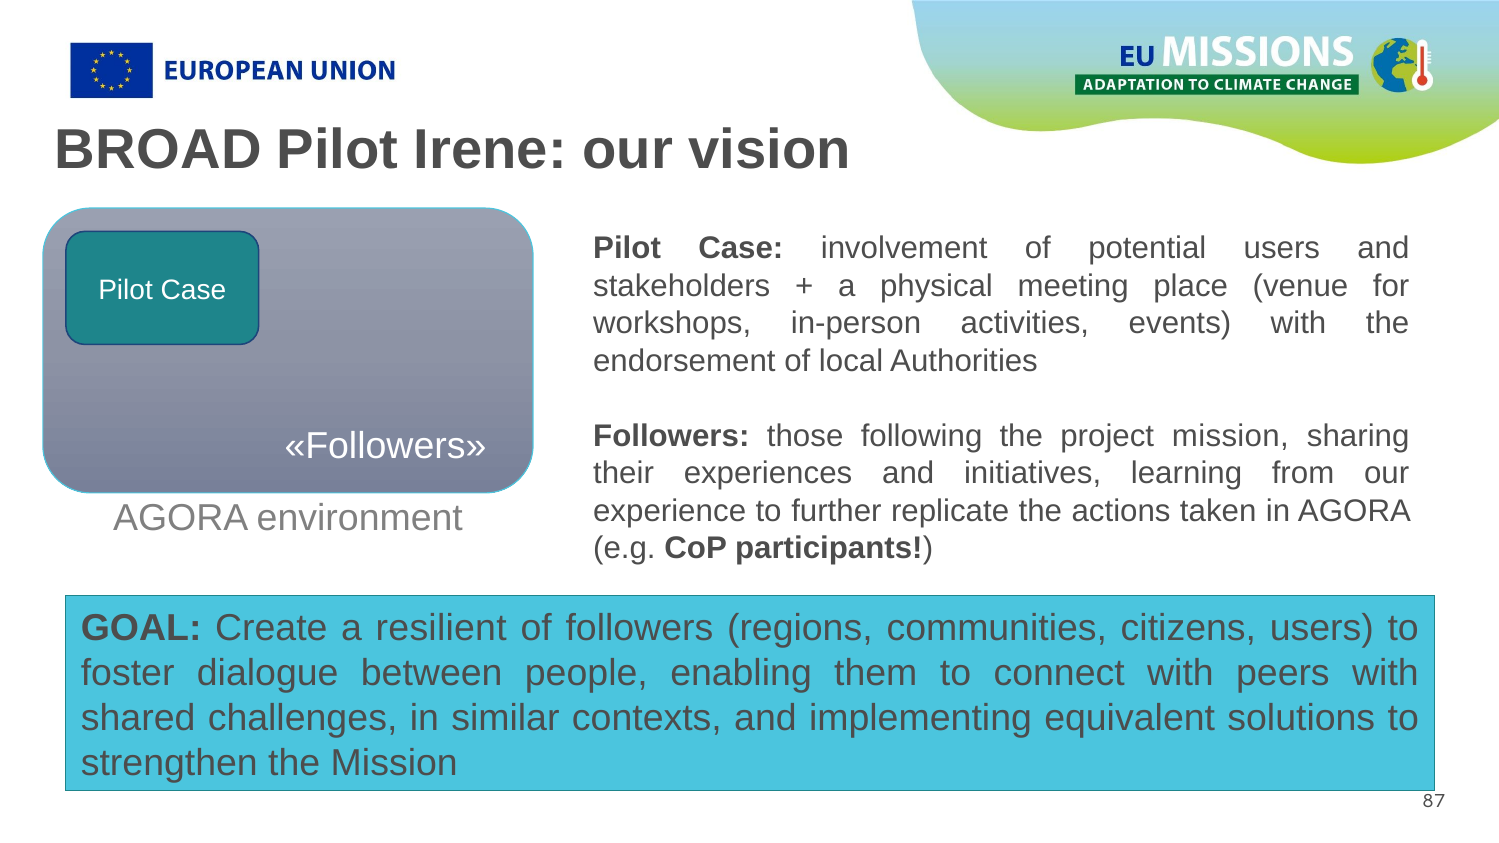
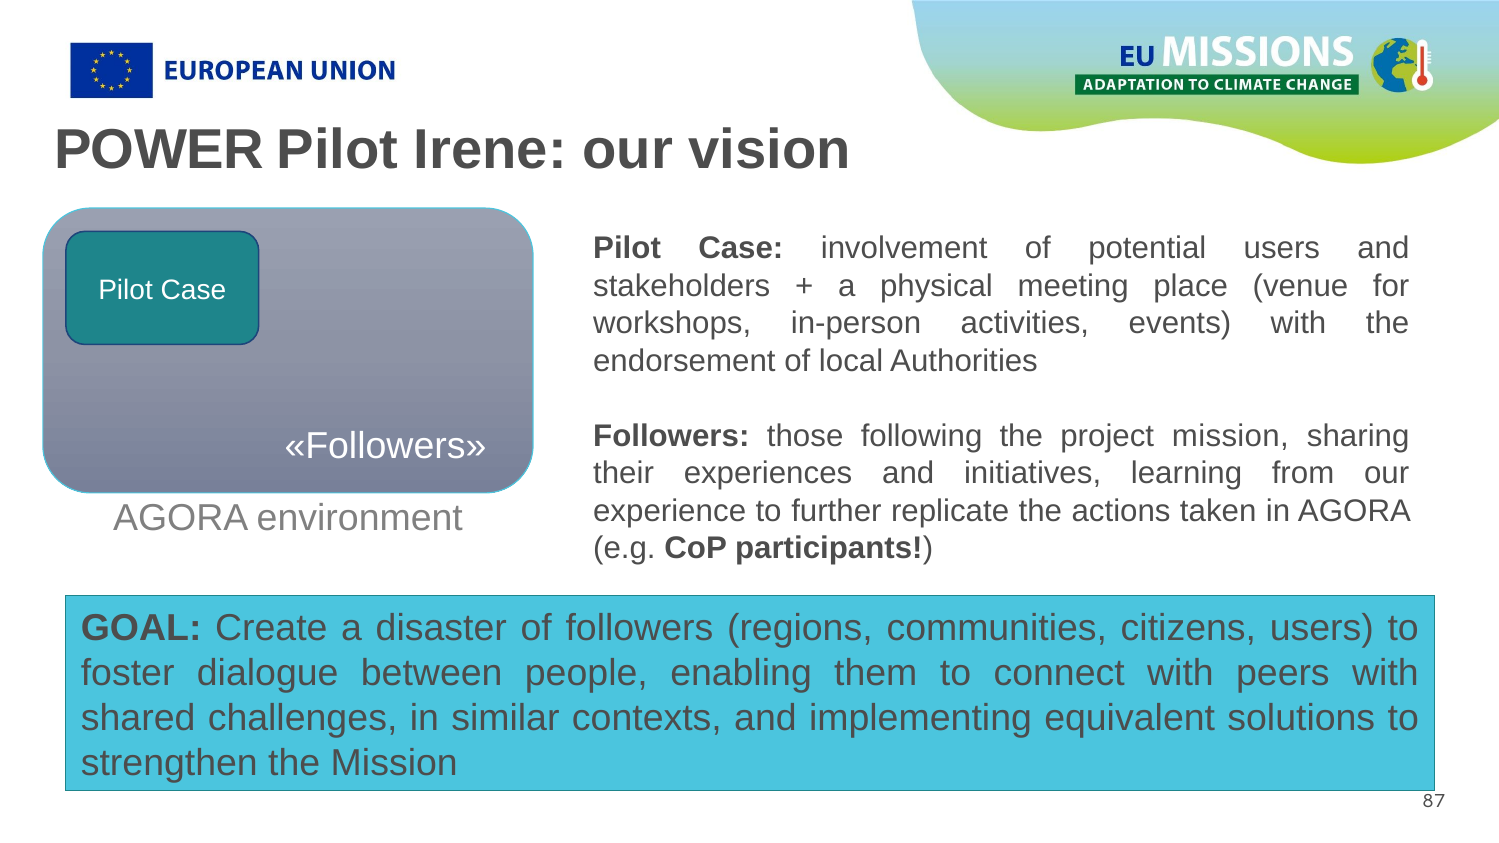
BROAD: BROAD -> POWER
resilient: resilient -> disaster
